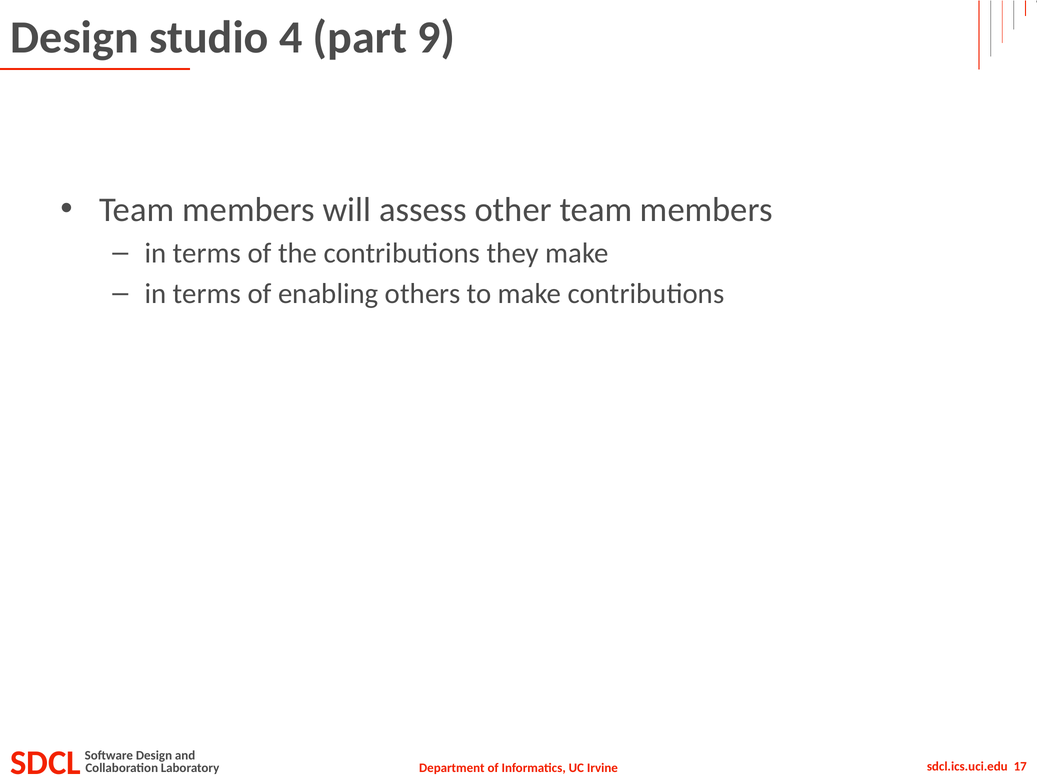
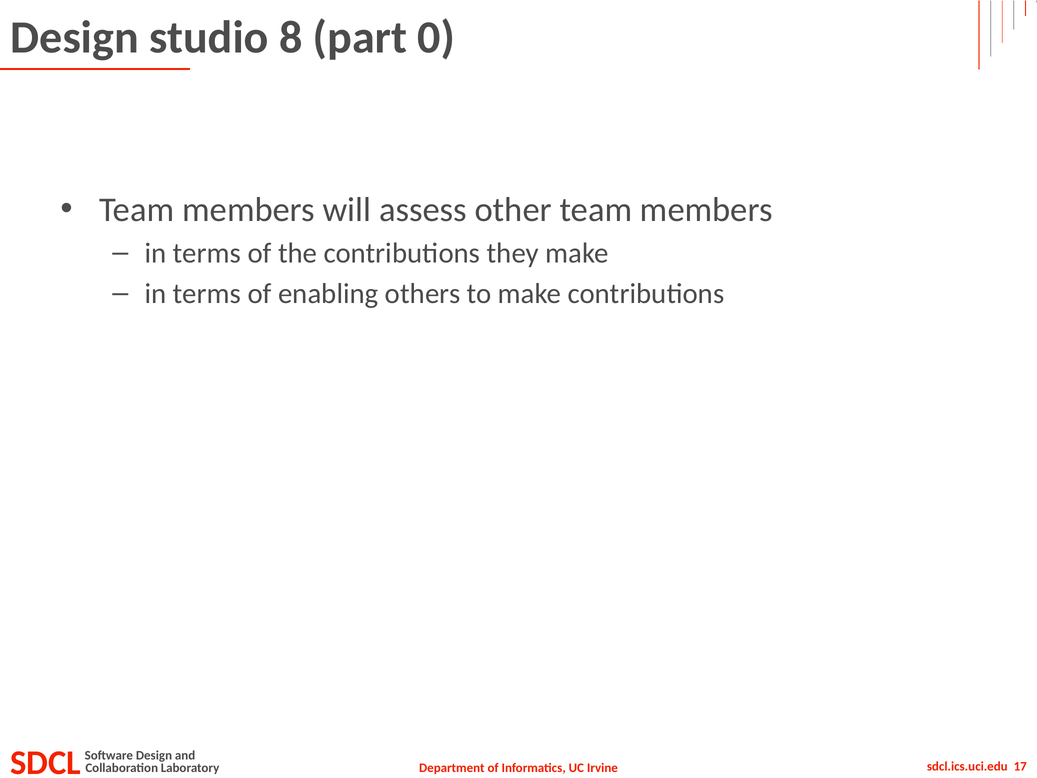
4: 4 -> 8
9: 9 -> 0
